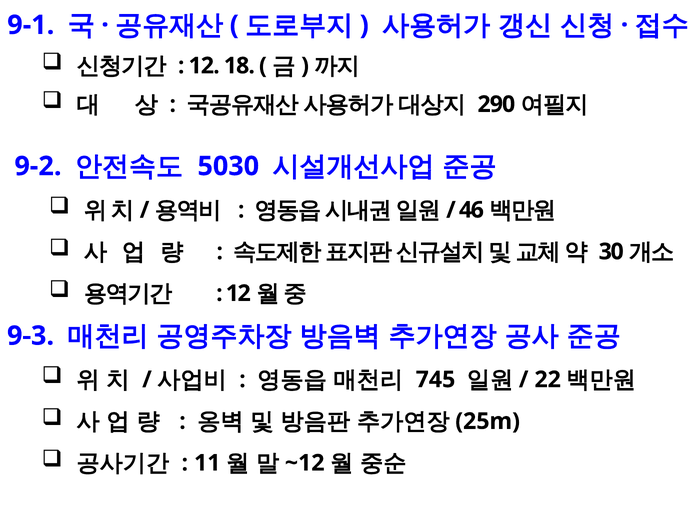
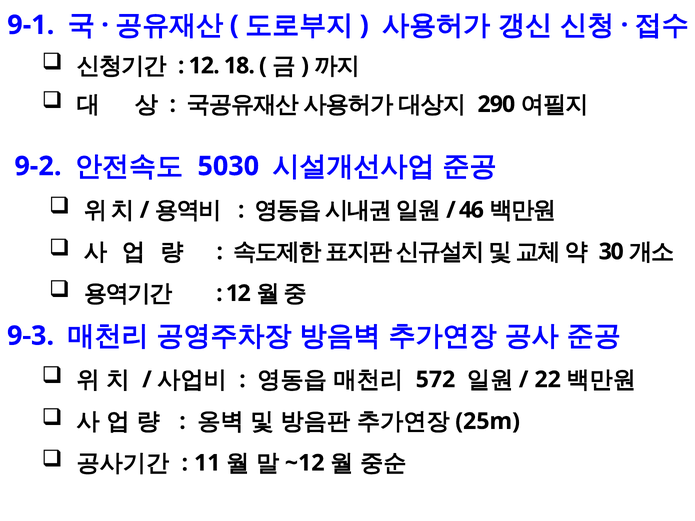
745: 745 -> 572
